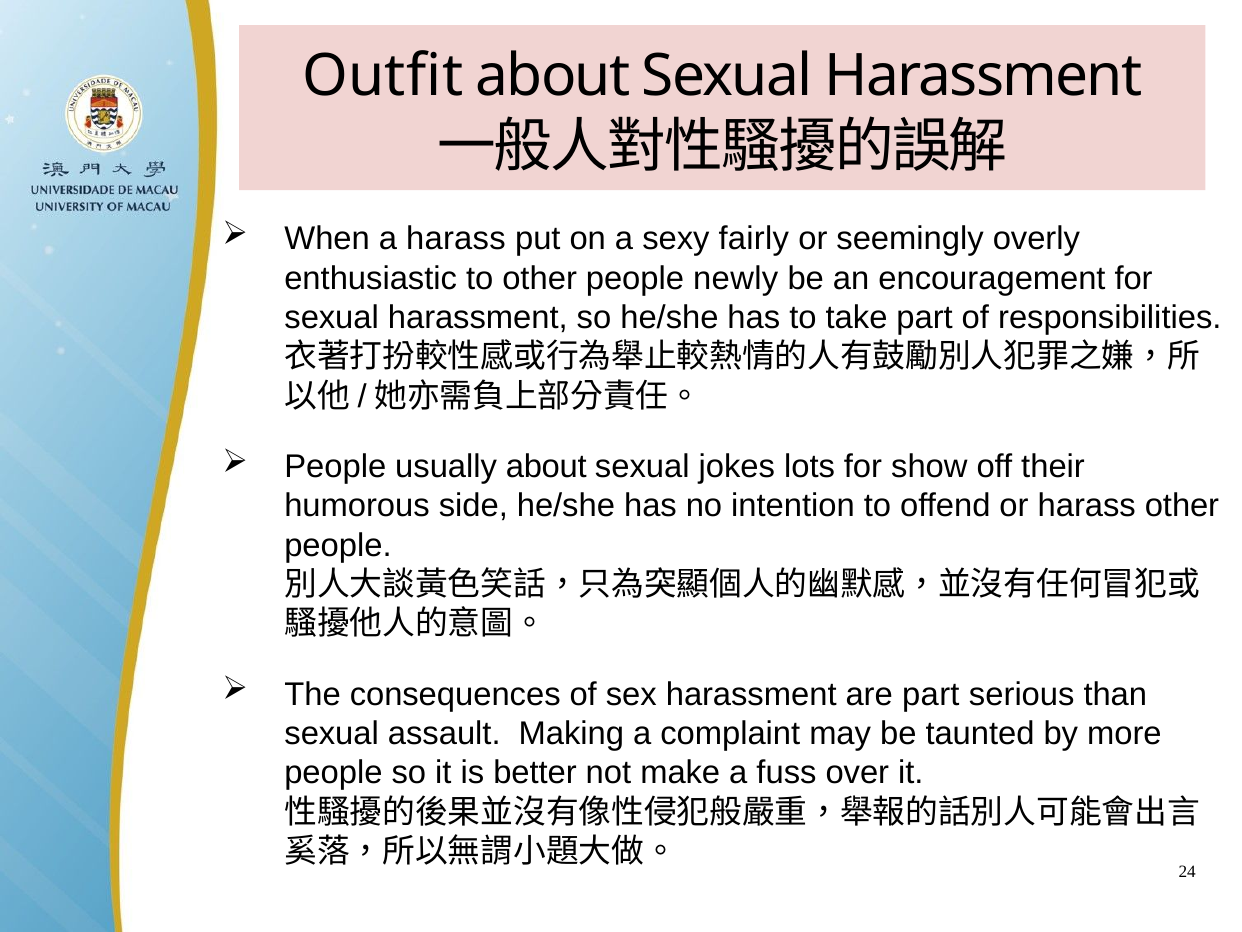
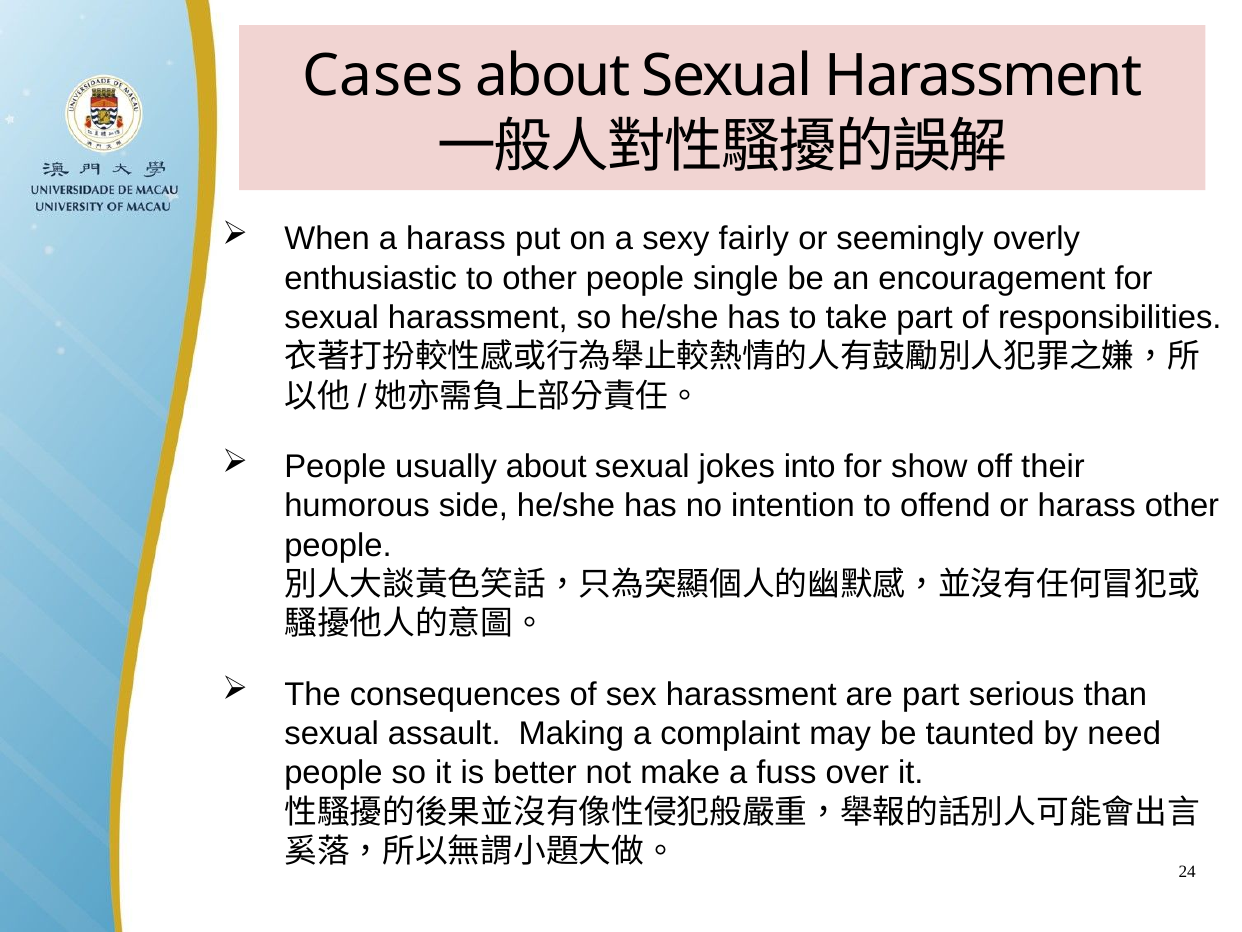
Outfit: Outfit -> Cases
newly: newly -> single
lots: lots -> into
more: more -> need
